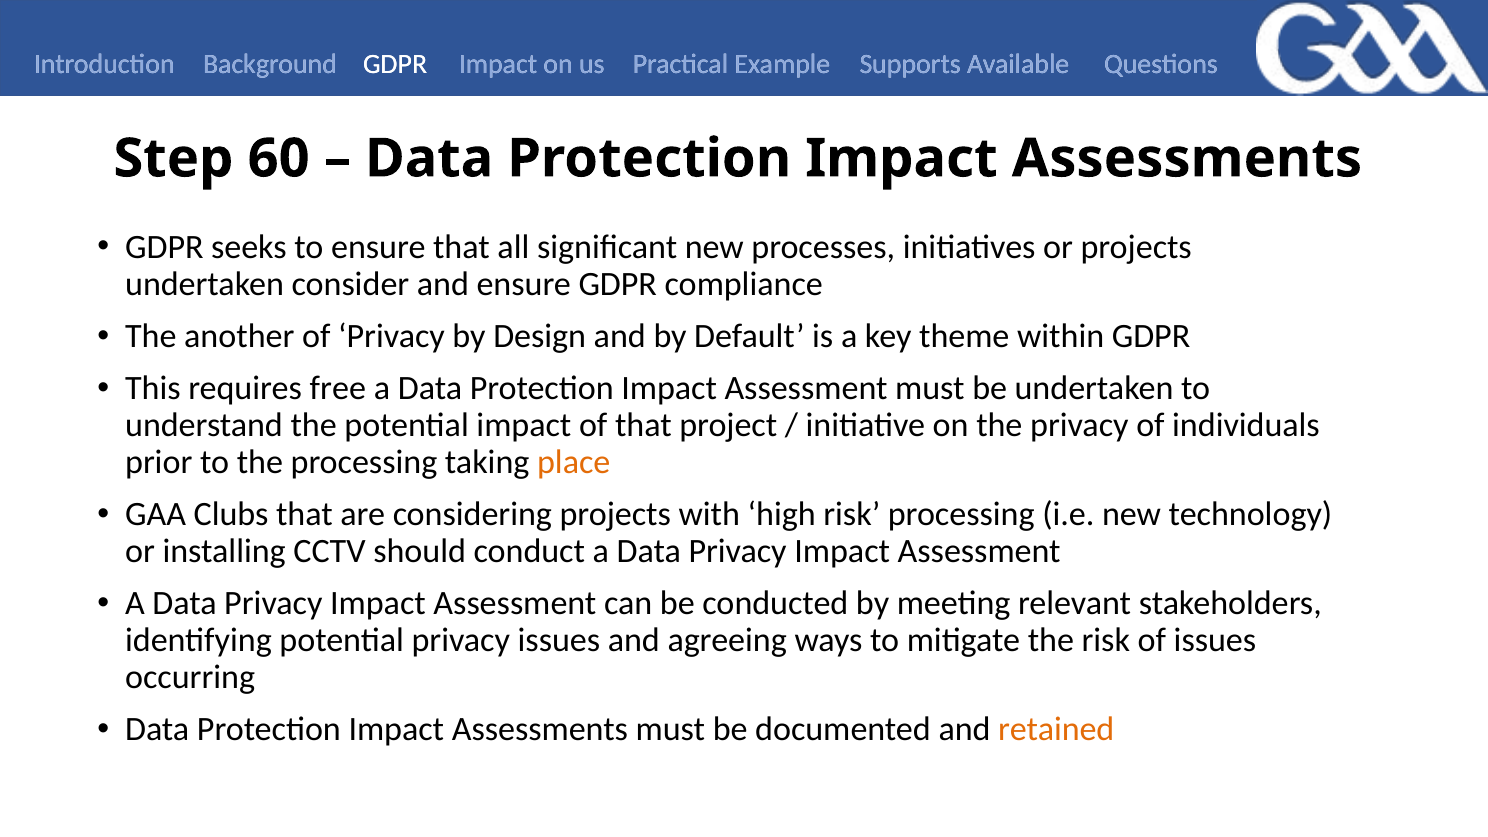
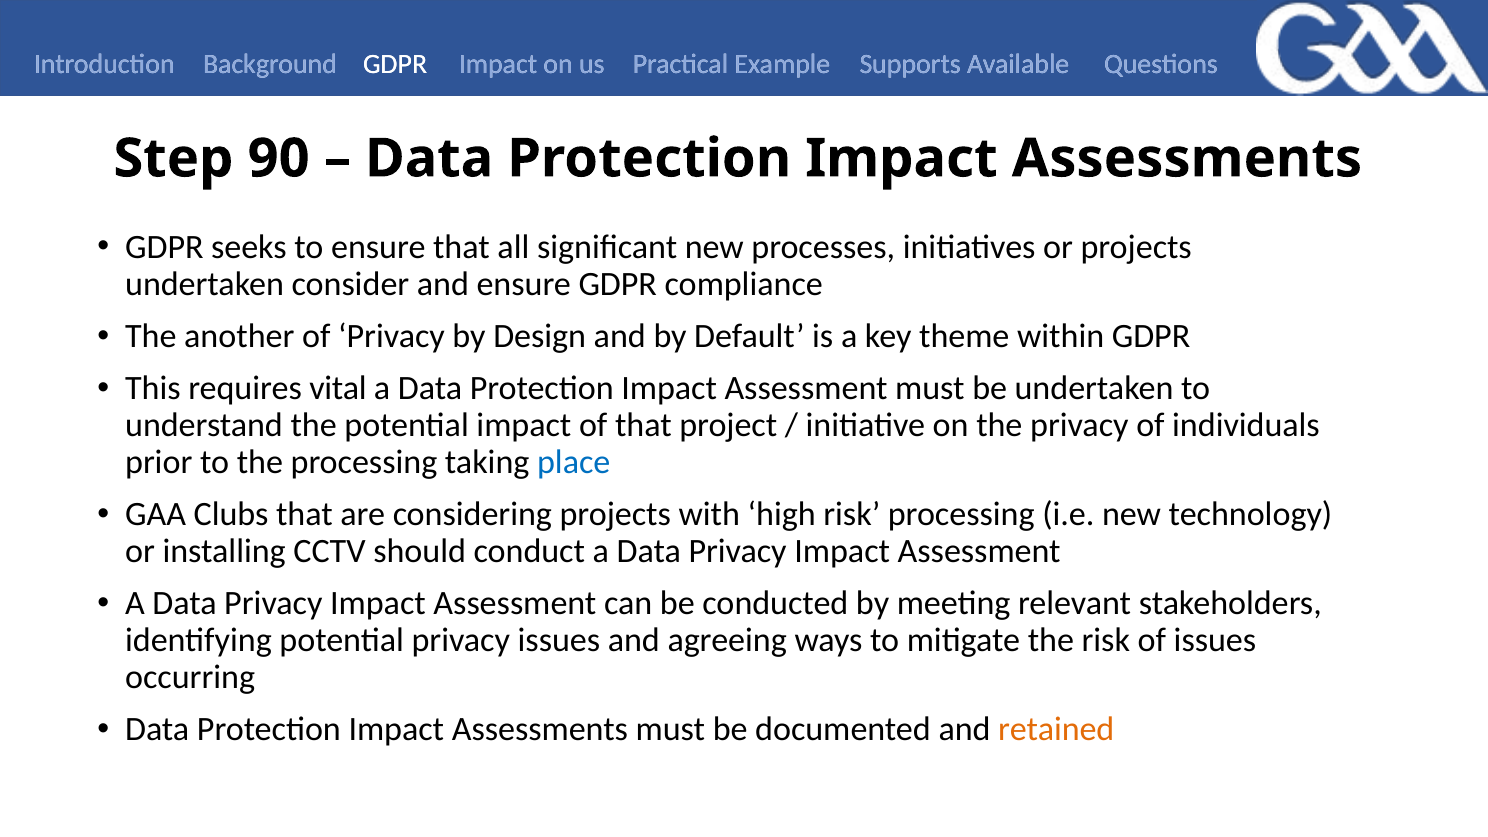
60: 60 -> 90
free: free -> vital
place colour: orange -> blue
